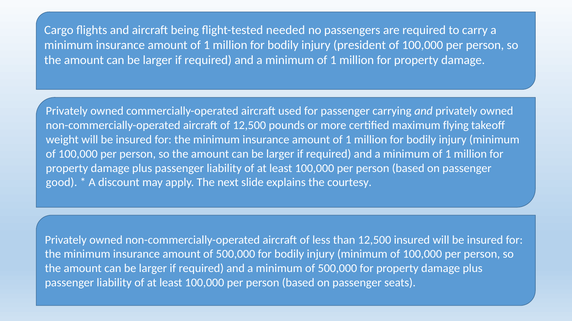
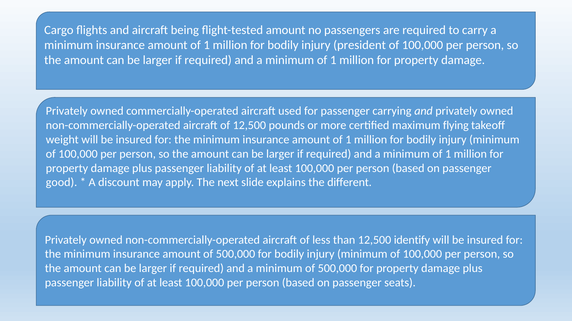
flight-tested needed: needed -> amount
courtesy: courtesy -> different
12,500 insured: insured -> identify
